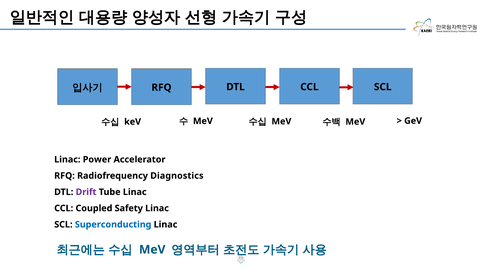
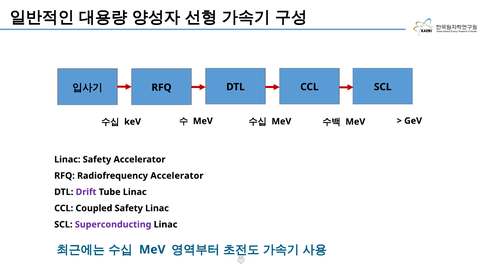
Linac Power: Power -> Safety
Radiofrequency Diagnostics: Diagnostics -> Accelerator
Superconducting colour: blue -> purple
